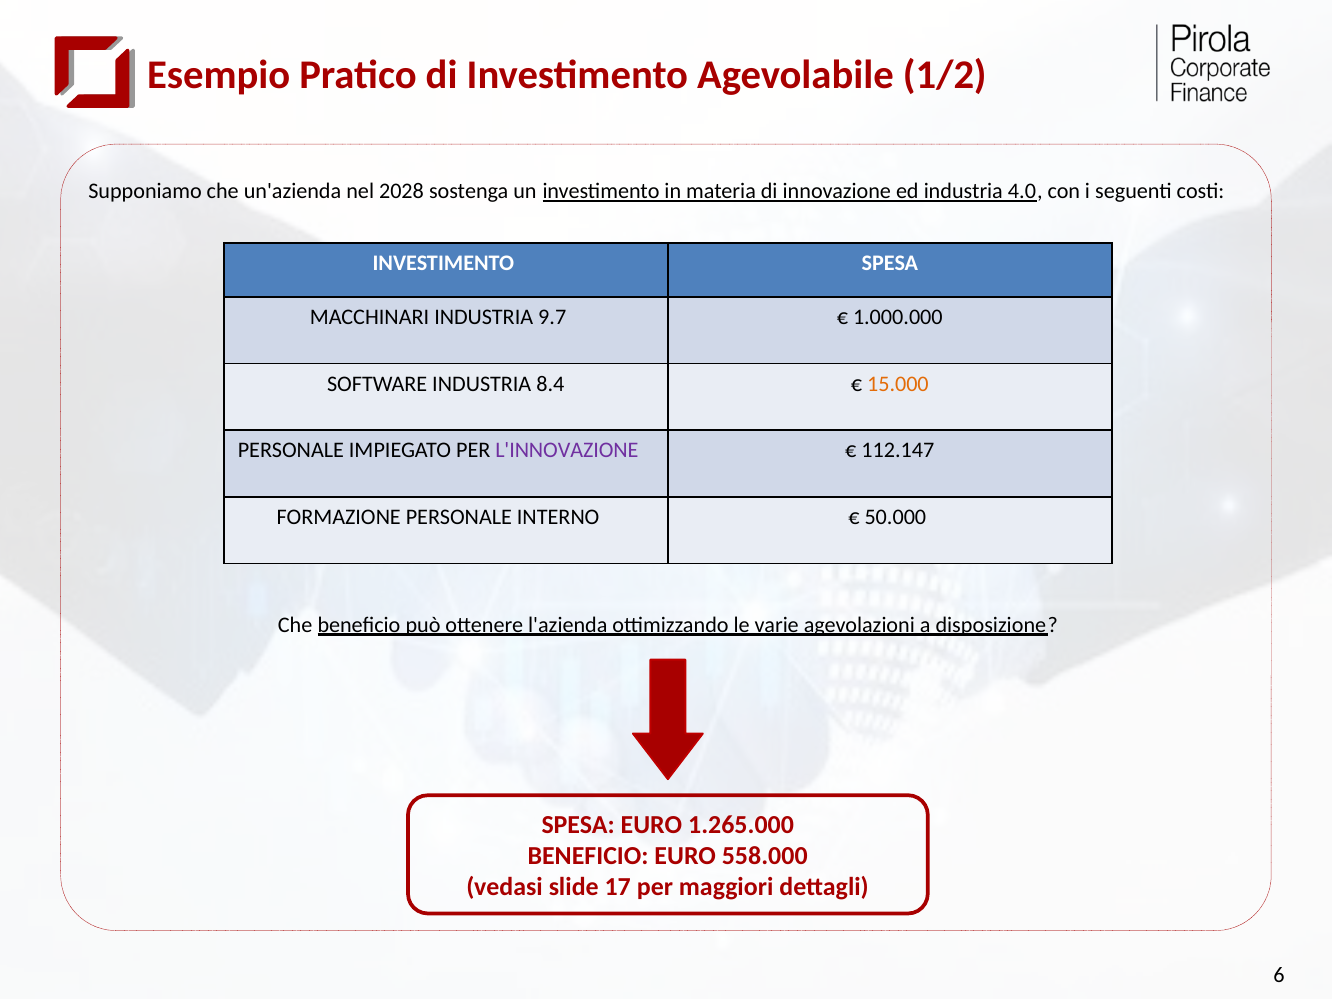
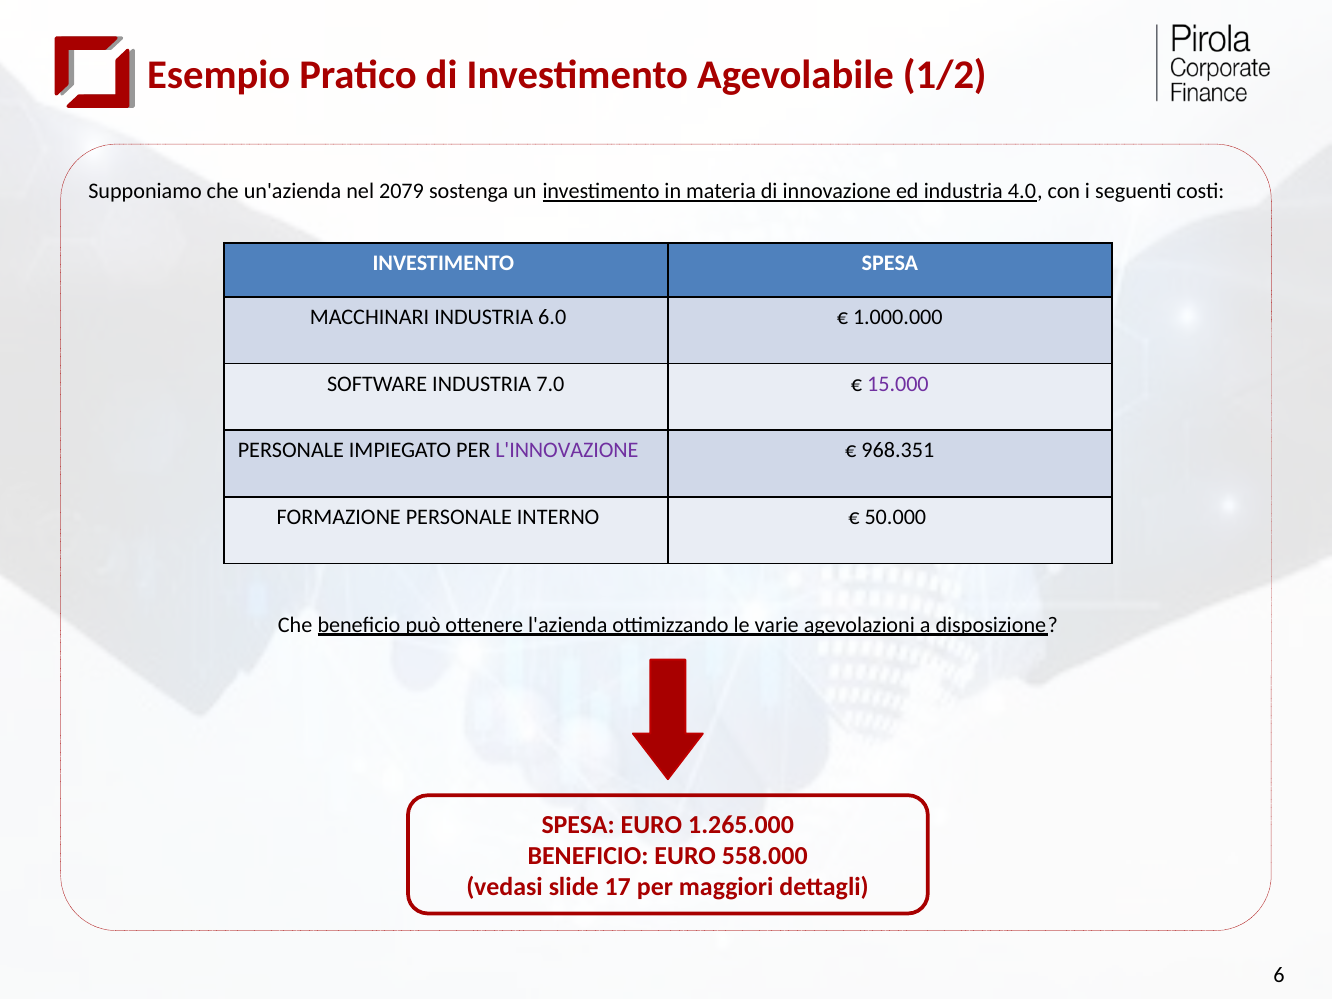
2028: 2028 -> 2079
9.7: 9.7 -> 6.0
8.4: 8.4 -> 7.0
15.000 colour: orange -> purple
112.147: 112.147 -> 968.351
